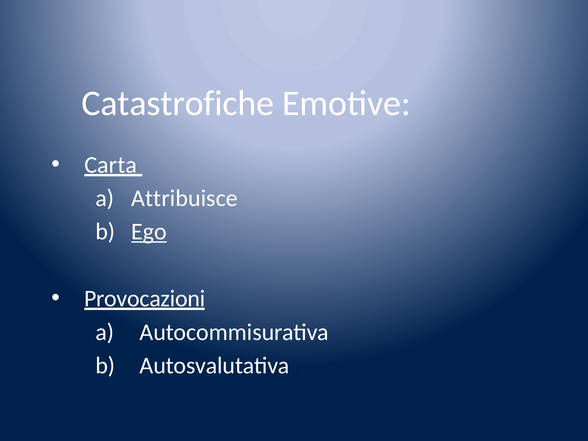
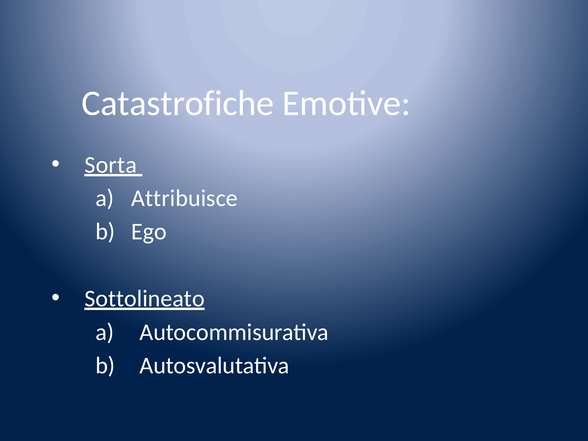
Carta: Carta -> Sorta
Ego underline: present -> none
Provocazioni: Provocazioni -> Sottolineato
